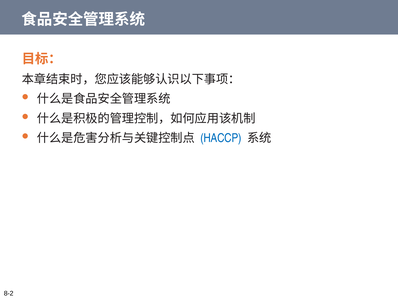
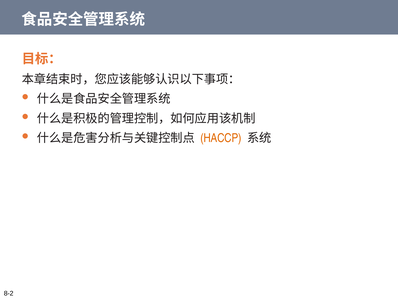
HACCP colour: blue -> orange
